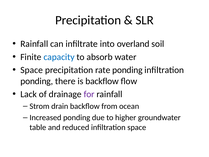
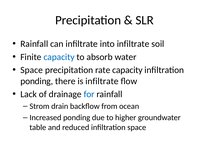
into overland: overland -> infiltrate
rate ponding: ponding -> capacity
is backflow: backflow -> infiltrate
for colour: purple -> blue
